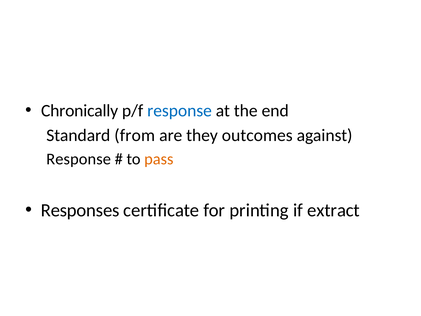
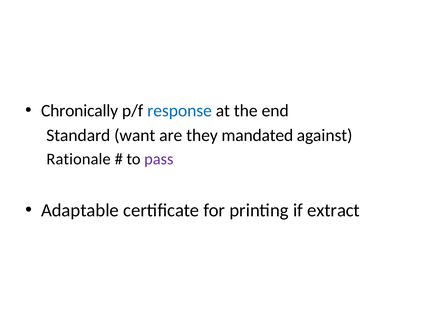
from: from -> want
outcomes: outcomes -> mandated
Response at (79, 159): Response -> Rationale
pass colour: orange -> purple
Responses: Responses -> Adaptable
